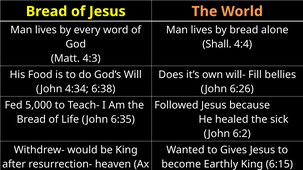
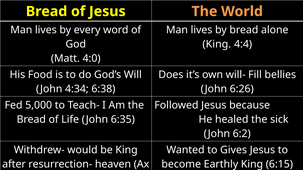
Shall at (217, 44): Shall -> King
4:3: 4:3 -> 4:0
